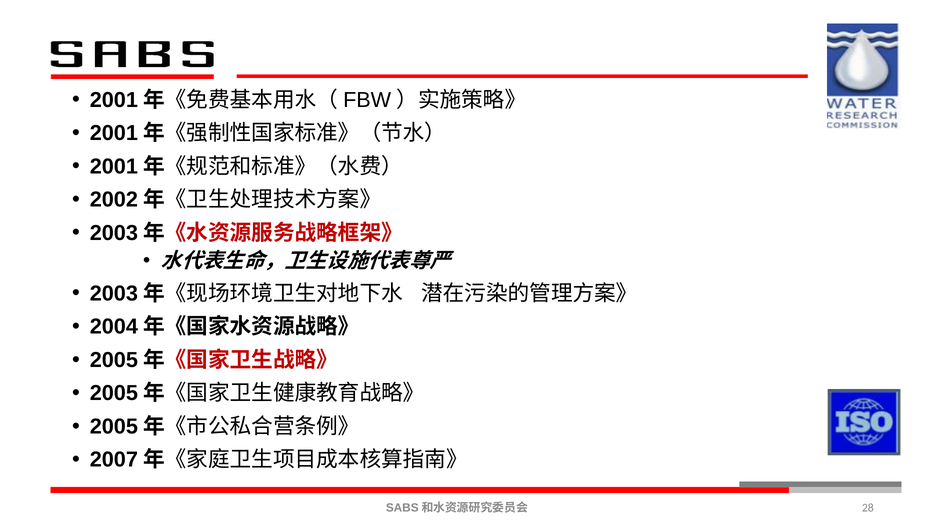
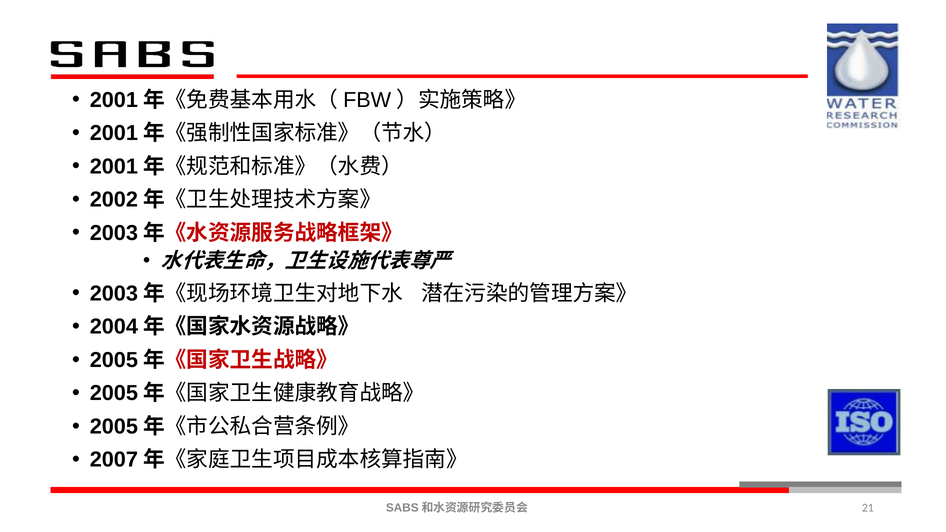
28: 28 -> 21
